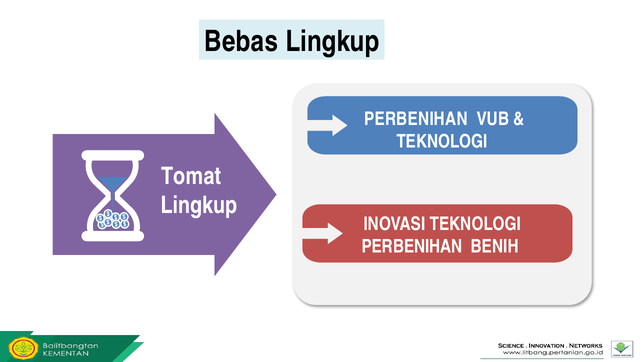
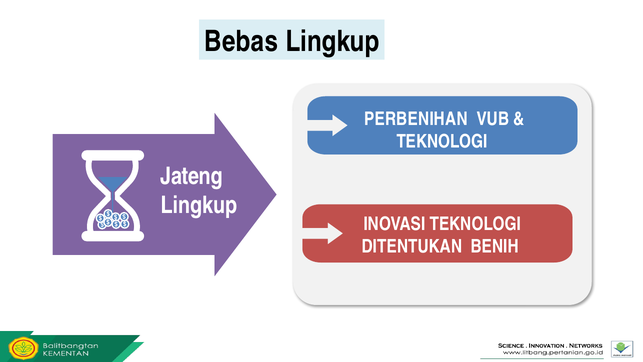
Tomat: Tomat -> Jateng
PERBENIHAN at (412, 246): PERBENIHAN -> DITENTUKAN
